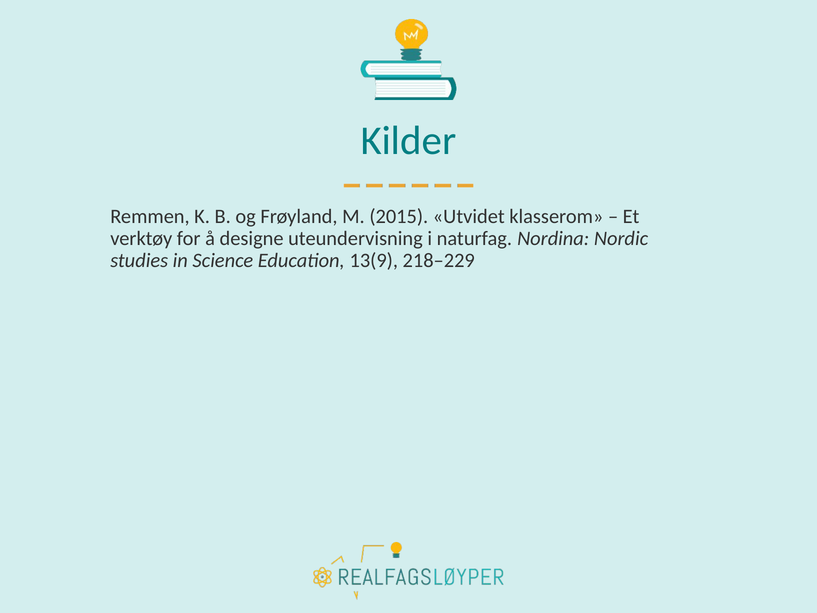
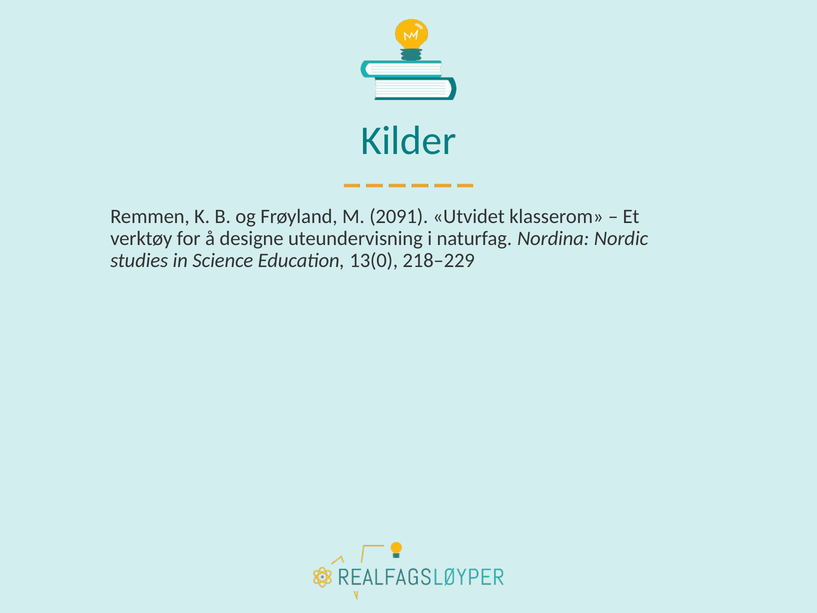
2015: 2015 -> 2091
13(9: 13(9 -> 13(0
